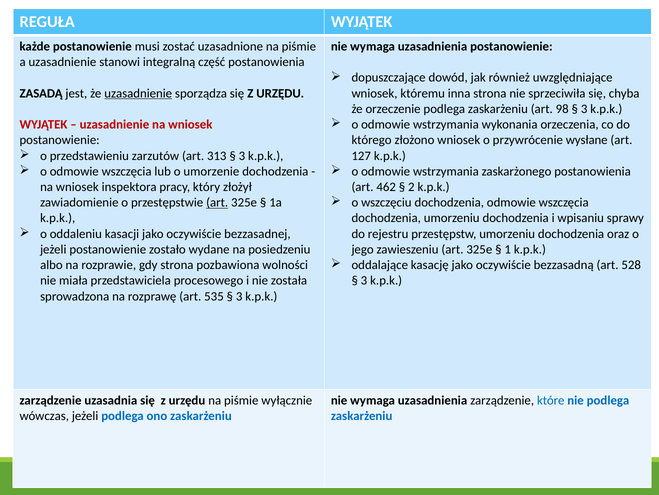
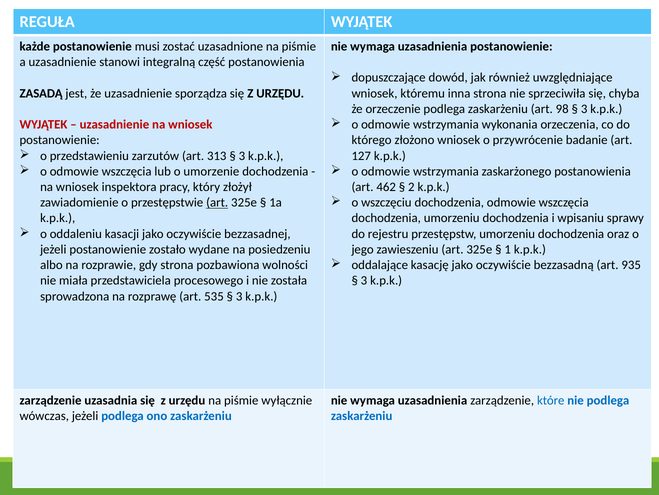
uzasadnienie at (138, 93) underline: present -> none
wysłane: wysłane -> badanie
528: 528 -> 935
